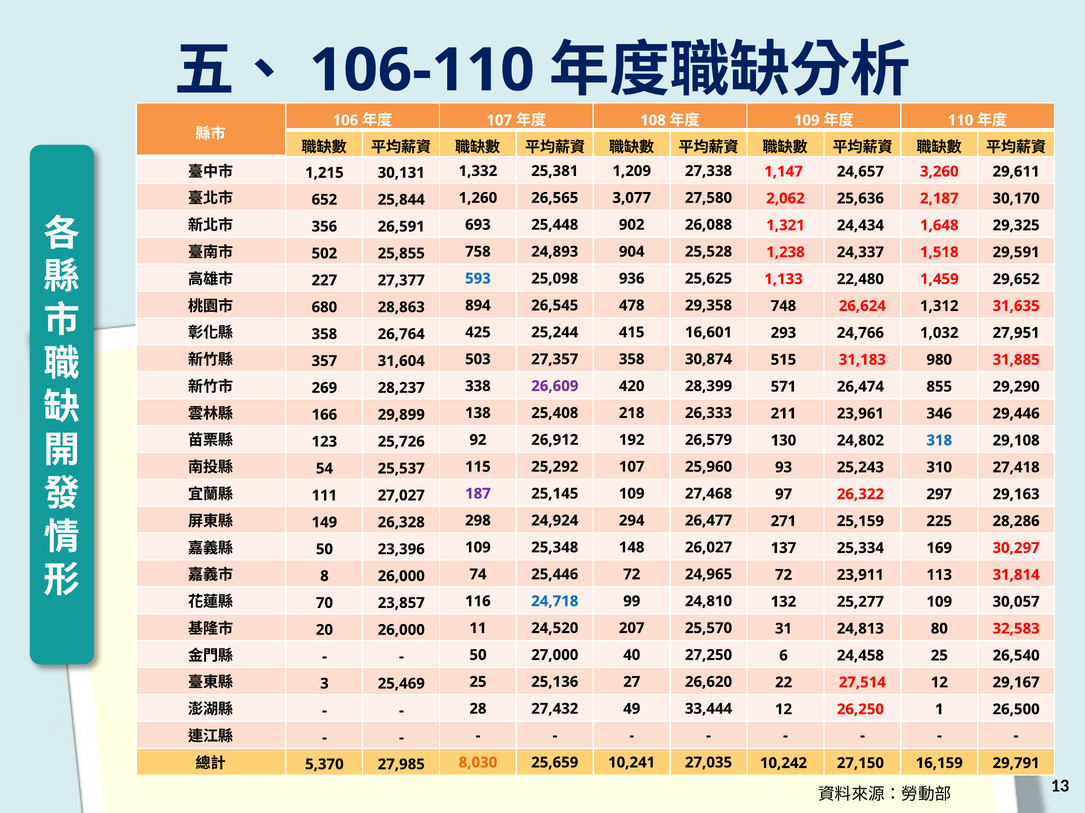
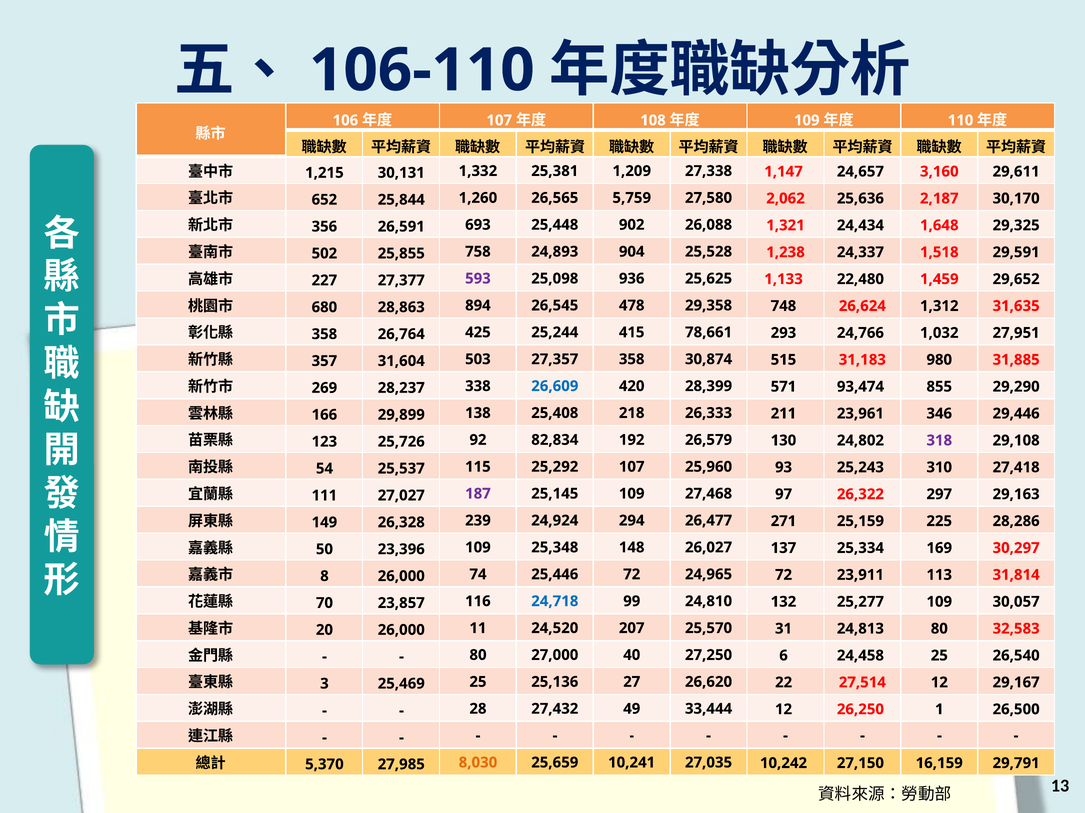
3,260: 3,260 -> 3,160
3,077: 3,077 -> 5,759
593 colour: blue -> purple
16,601: 16,601 -> 78,661
26,609 colour: purple -> blue
26,474: 26,474 -> 93,474
26,912: 26,912 -> 82,834
318 colour: blue -> purple
298: 298 -> 239
50 at (478, 656): 50 -> 80
